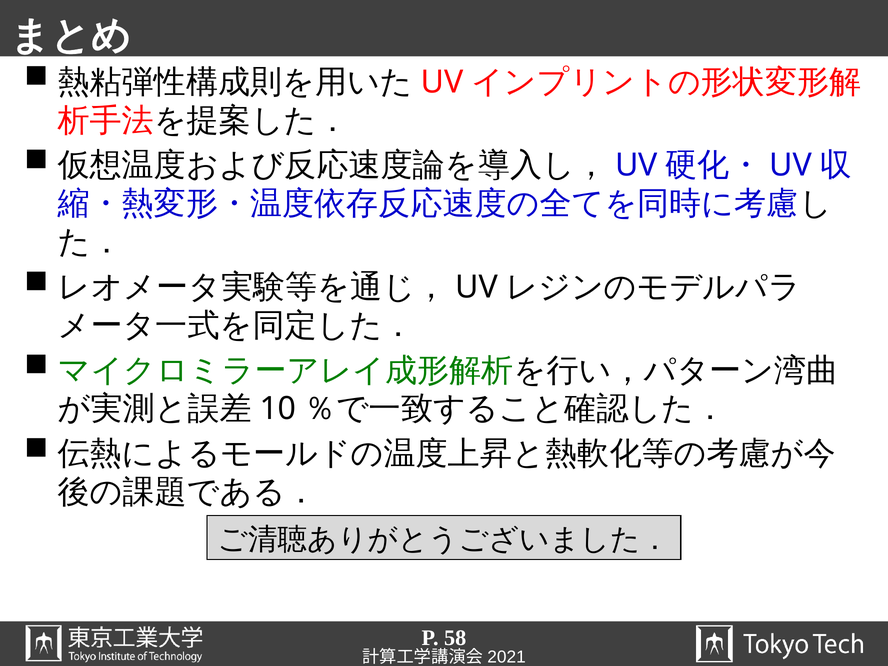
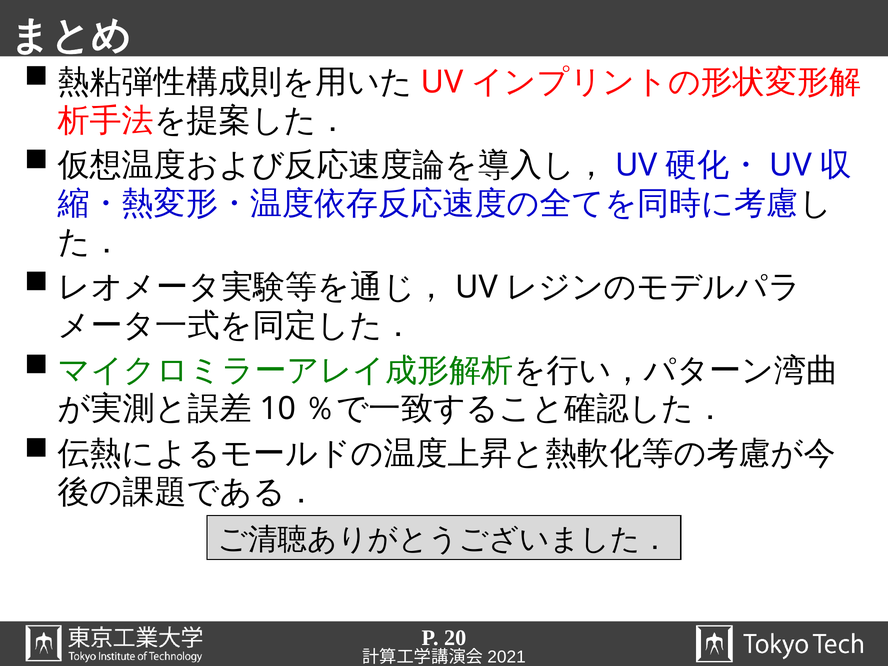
58: 58 -> 20
